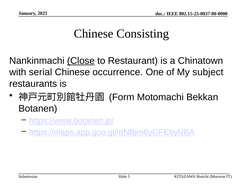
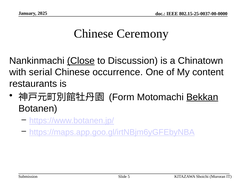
Consisting: Consisting -> Ceremony
Restaurant: Restaurant -> Discussion
subject: subject -> content
Bekkan underline: none -> present
